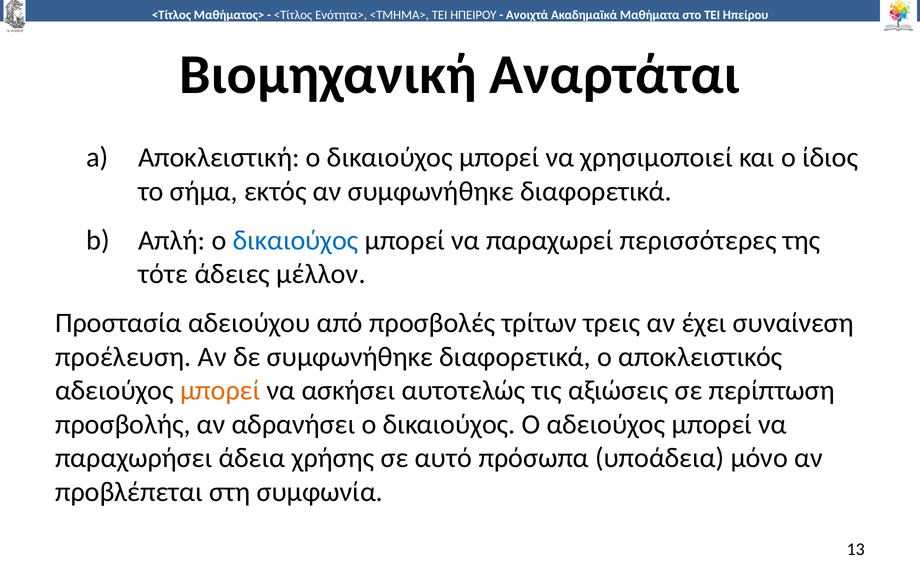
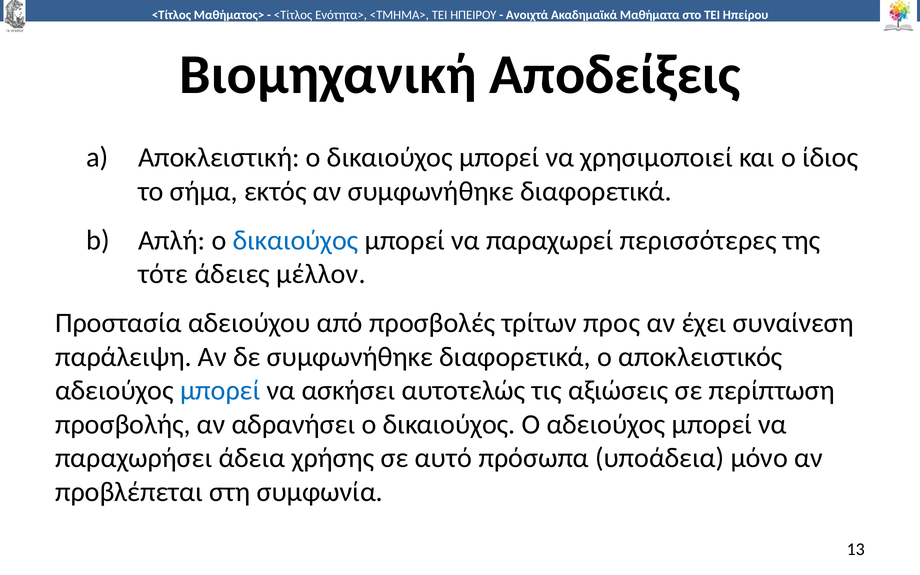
Αναρτάται: Αναρτάται -> Αποδείξεις
τρεις: τρεις -> προς
προέλευση: προέλευση -> παράλειψη
μπορεί at (220, 391) colour: orange -> blue
